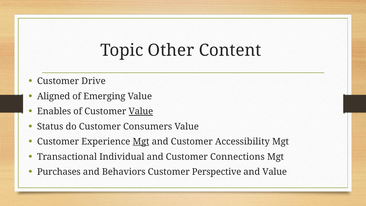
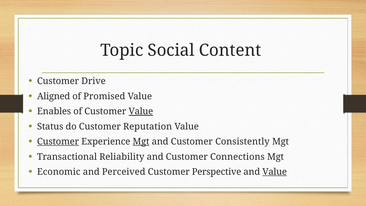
Other: Other -> Social
Emerging: Emerging -> Promised
Consumers: Consumers -> Reputation
Customer at (58, 142) underline: none -> present
Accessibility: Accessibility -> Consistently
Individual: Individual -> Reliability
Purchases: Purchases -> Economic
Behaviors: Behaviors -> Perceived
Value at (275, 172) underline: none -> present
